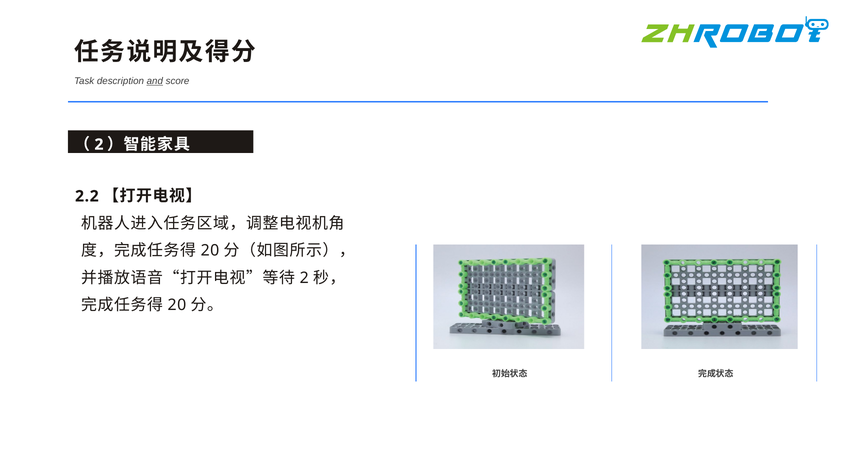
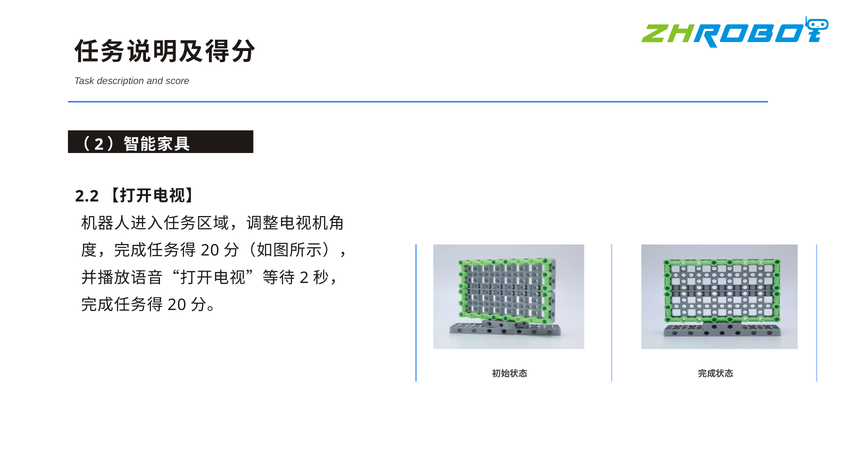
and underline: present -> none
